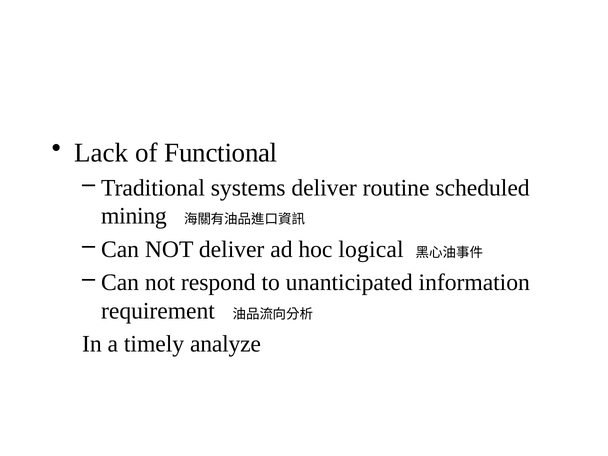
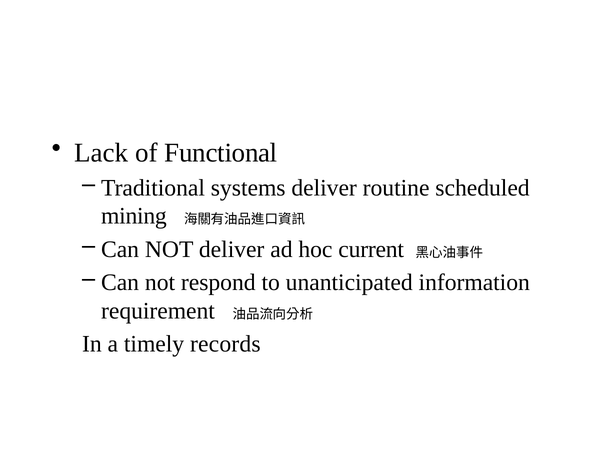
logical: logical -> current
analyze: analyze -> records
